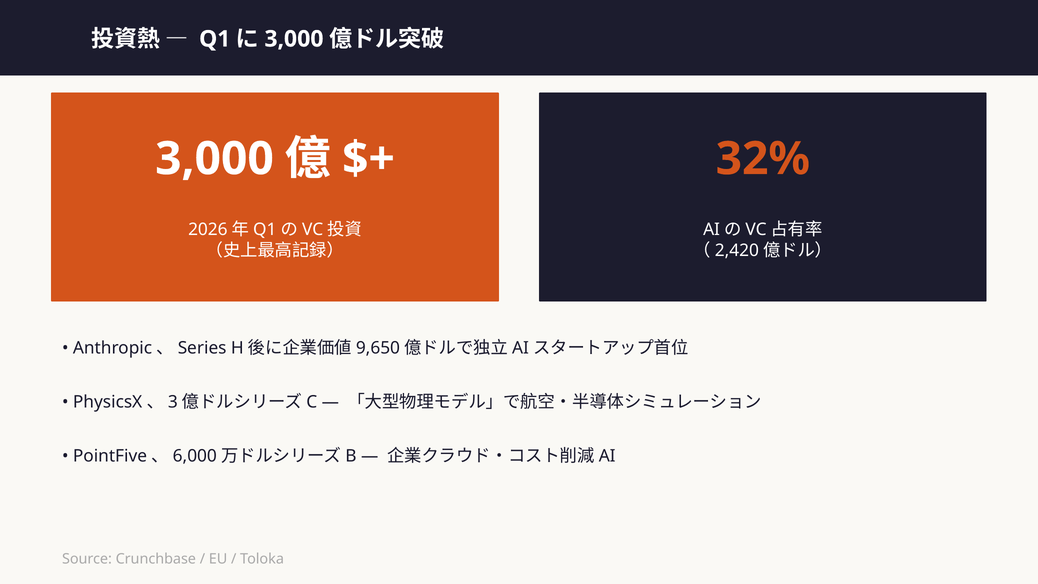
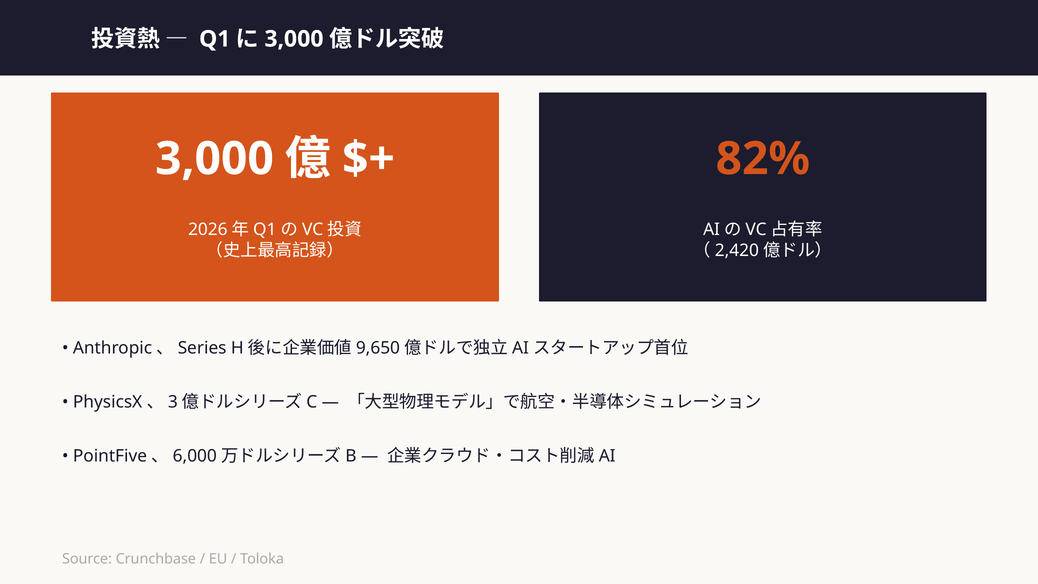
32%: 32% -> 82%
